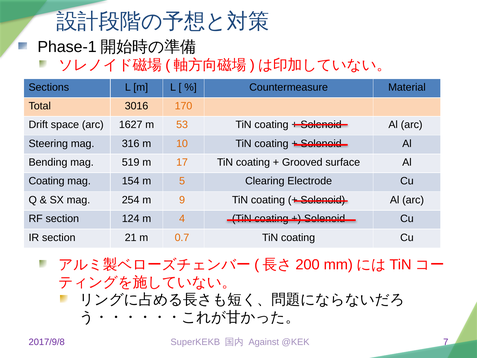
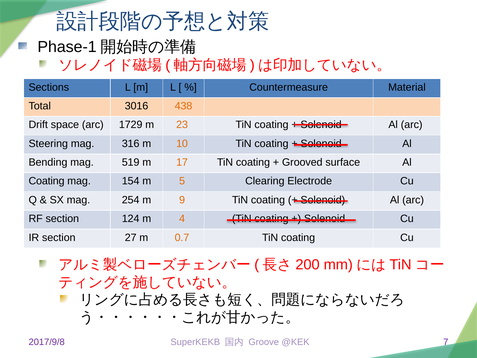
170: 170 -> 438
1627: 1627 -> 1729
53: 53 -> 23
21: 21 -> 27
Against: Against -> Groove
